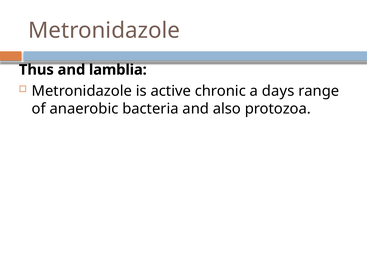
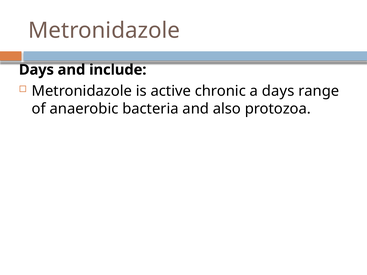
Thus at (36, 70): Thus -> Days
lamblia: lamblia -> include
